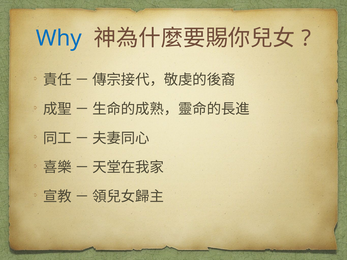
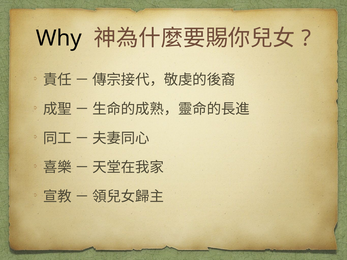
Why colour: blue -> black
